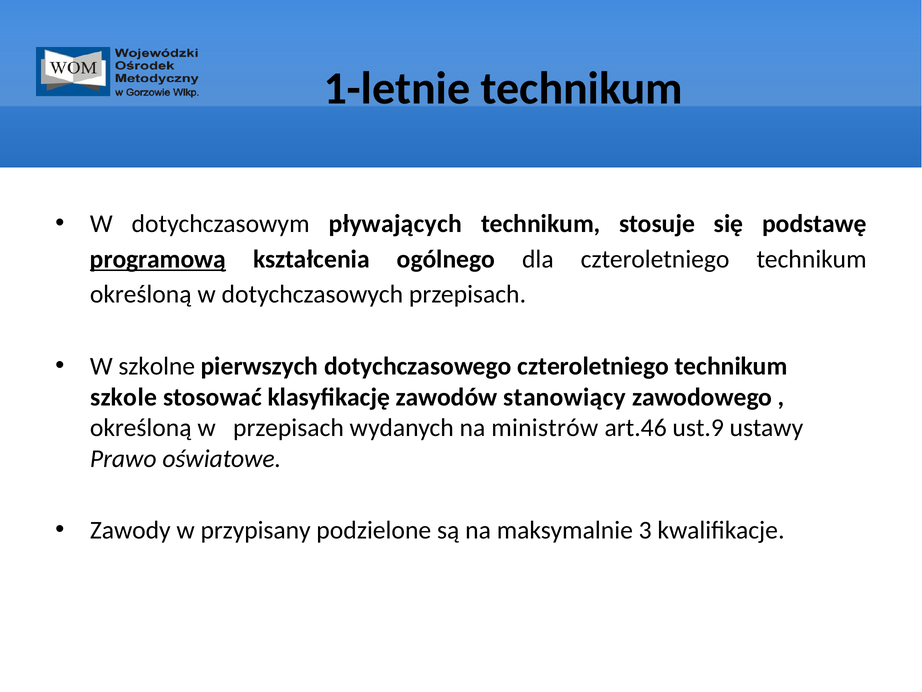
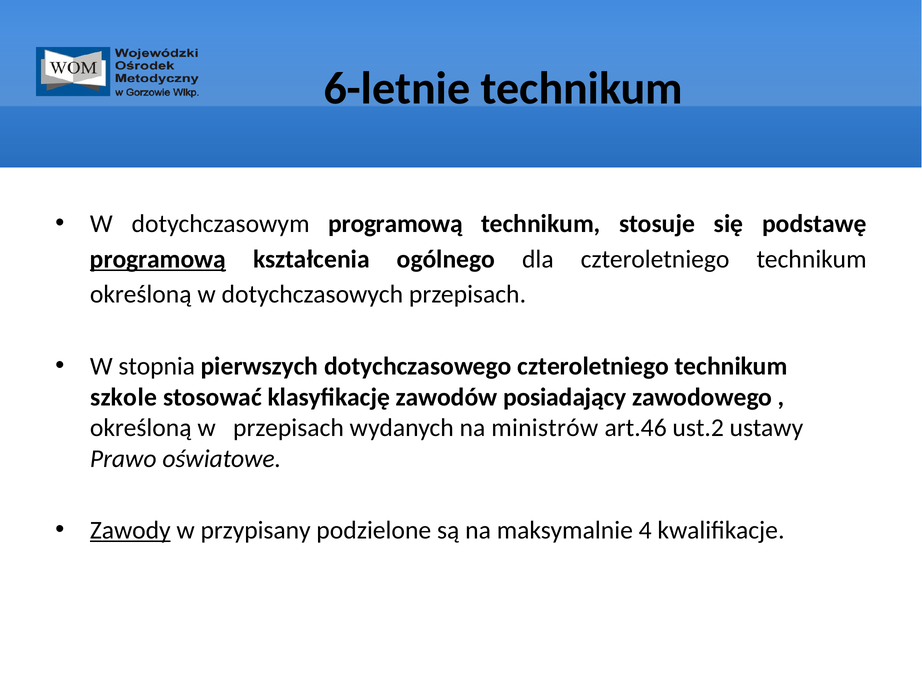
1-letnie: 1-letnie -> 6-letnie
dotychczasowym pływających: pływających -> programową
szkolne: szkolne -> stopnia
stanowiący: stanowiący -> posiadający
ust.9: ust.9 -> ust.2
Zawody underline: none -> present
3: 3 -> 4
